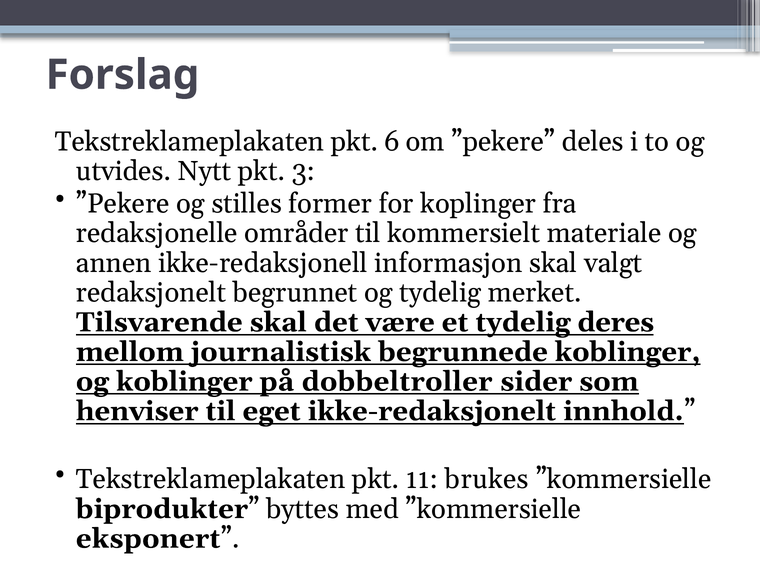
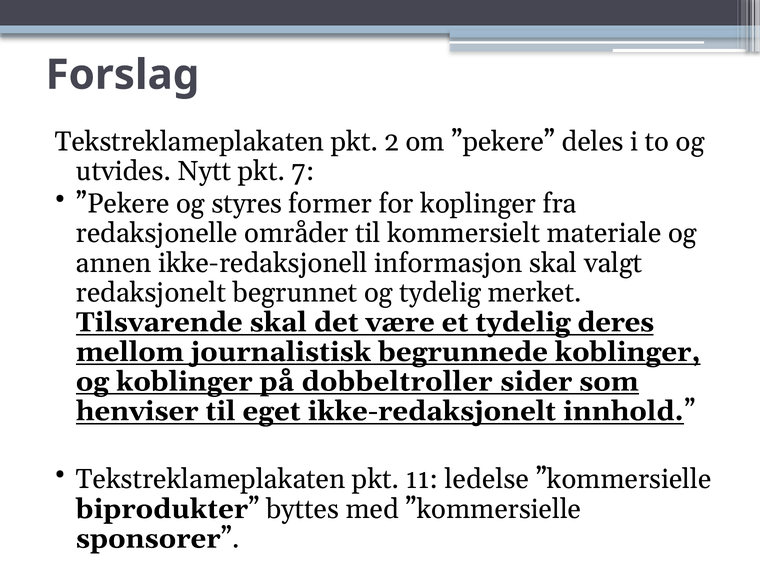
6: 6 -> 2
3: 3 -> 7
stilles: stilles -> styres
brukes: brukes -> ledelse
eksponert: eksponert -> sponsorer
